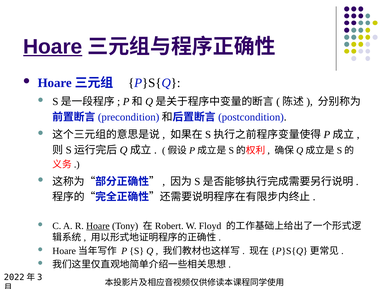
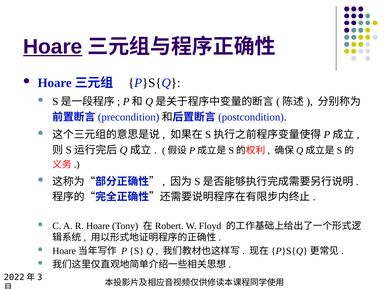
Hoare at (98, 226) underline: present -> none
